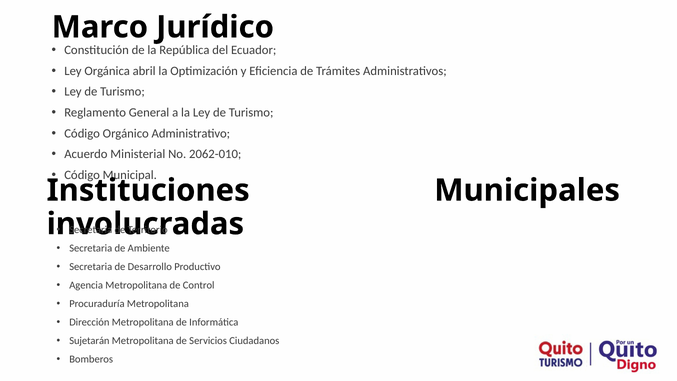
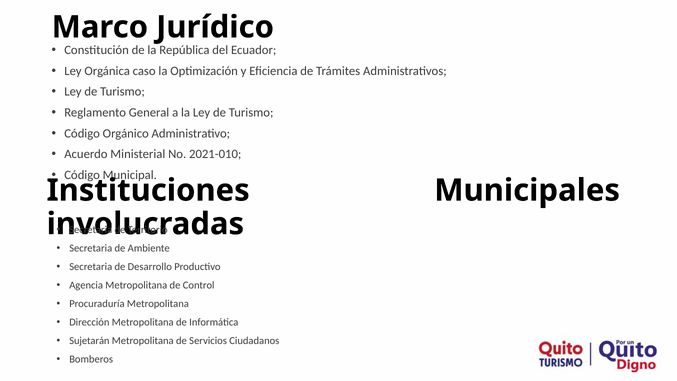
abril: abril -> caso
2062-010: 2062-010 -> 2021-010
